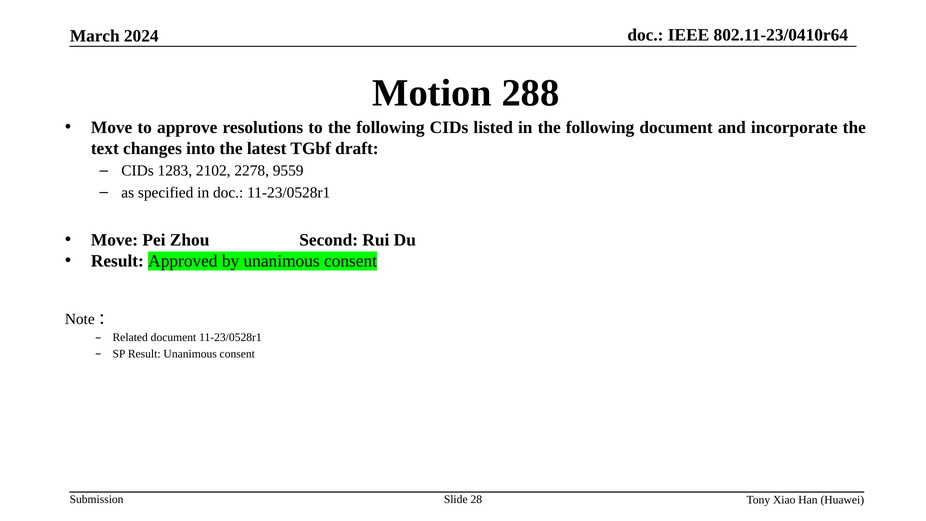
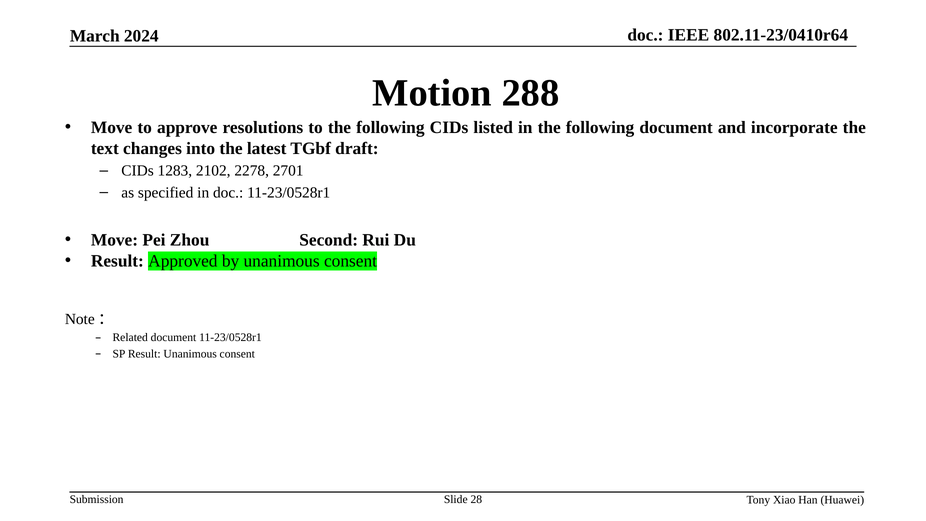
9559: 9559 -> 2701
